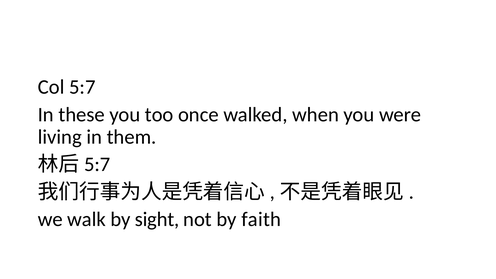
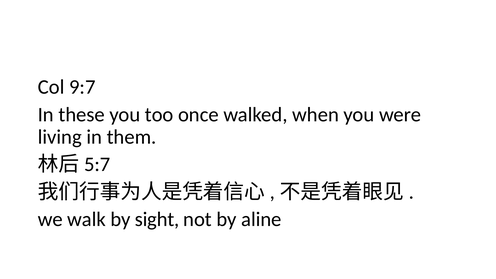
5:7: 5:7 -> 9:7
faith: faith -> aline
